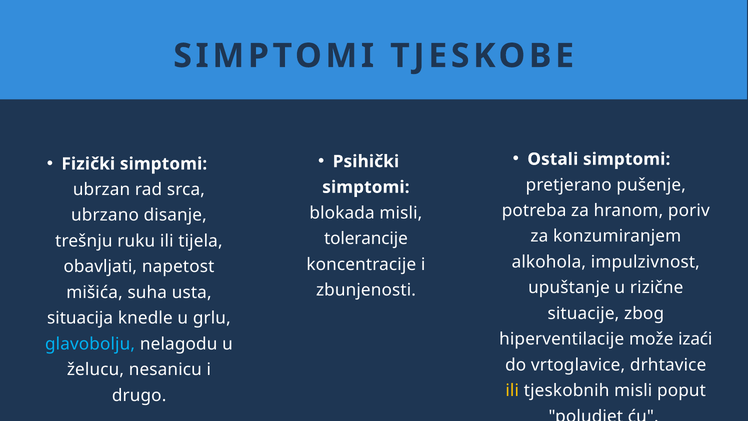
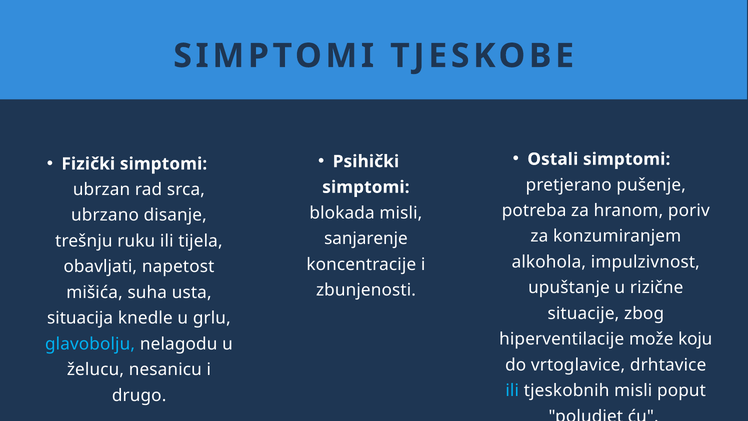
tolerancije: tolerancije -> sanjarenje
izaći: izaći -> koju
ili at (512, 390) colour: yellow -> light blue
